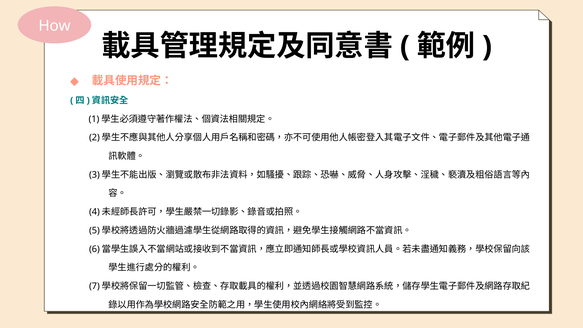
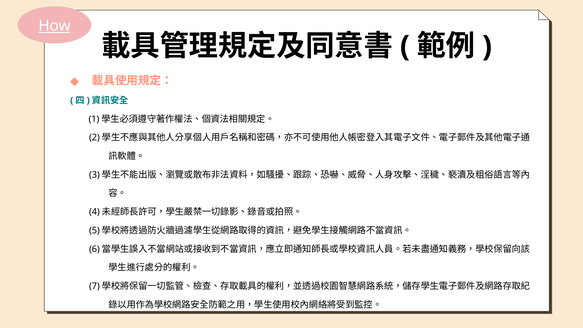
How underline: none -> present
